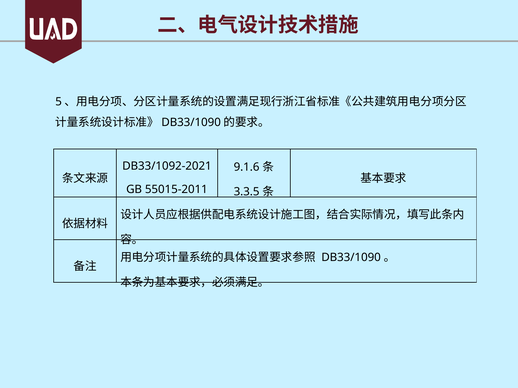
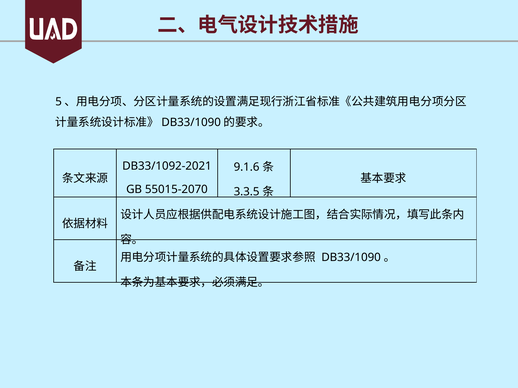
55015-2011: 55015-2011 -> 55015-2070
